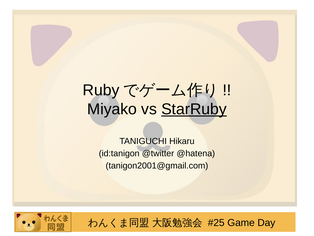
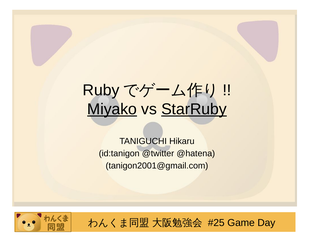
Miyako underline: none -> present
